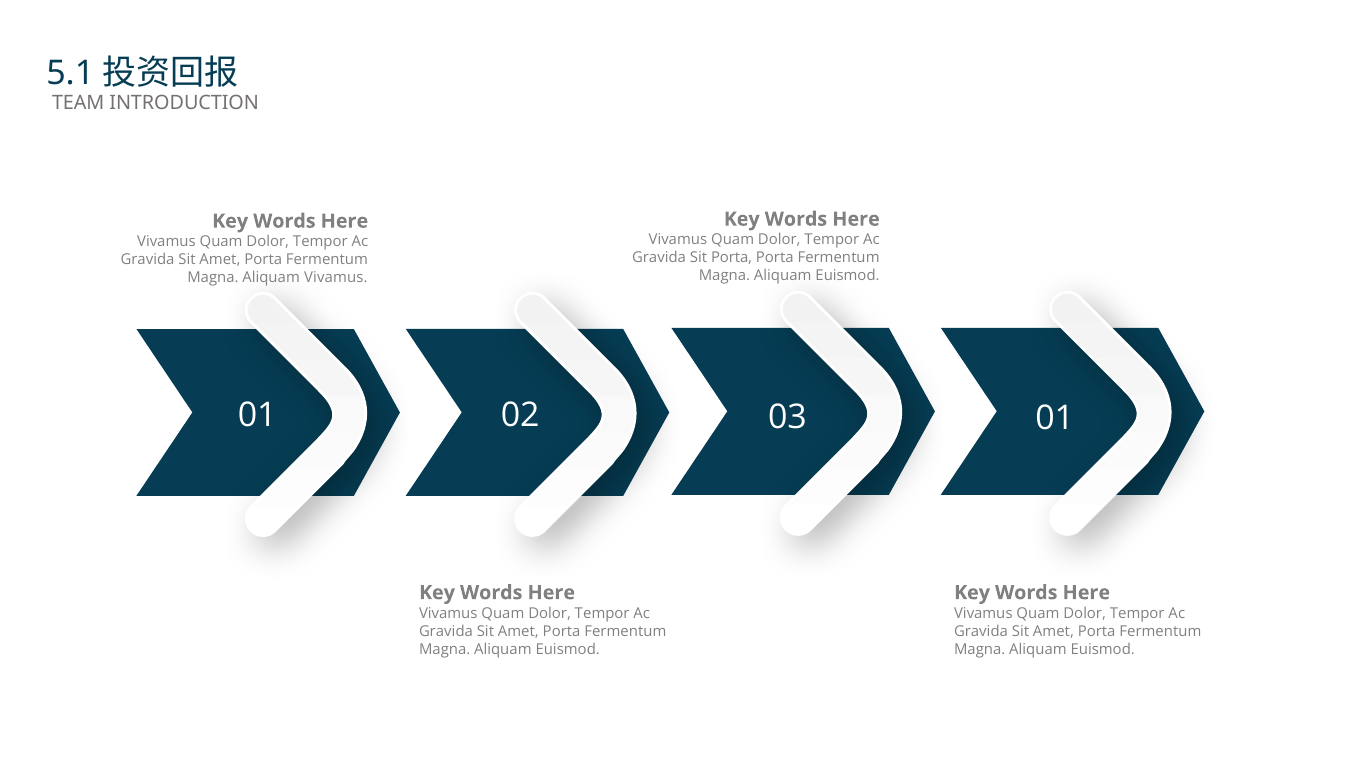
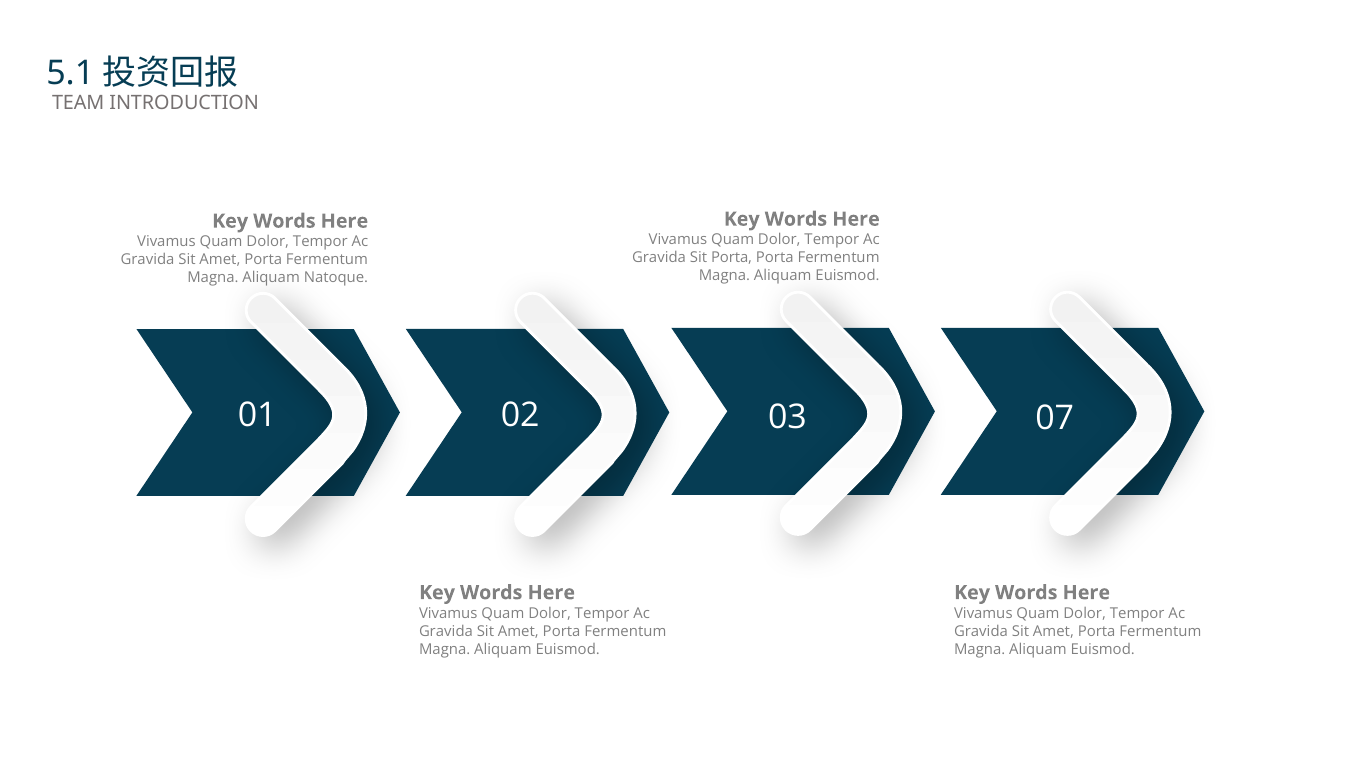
Aliquam Vivamus: Vivamus -> Natoque
03 01: 01 -> 07
